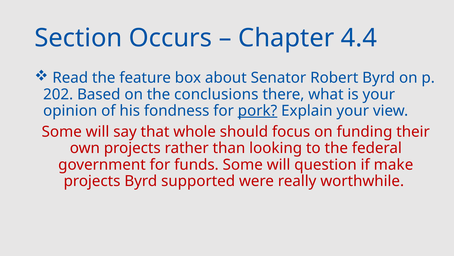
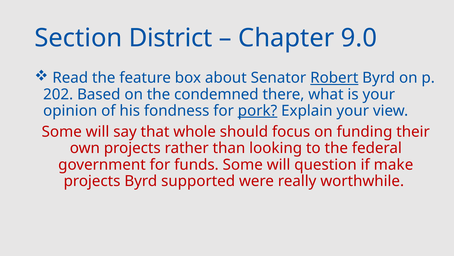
Occurs: Occurs -> District
4.4: 4.4 -> 9.0
Robert underline: none -> present
conclusions: conclusions -> condemned
